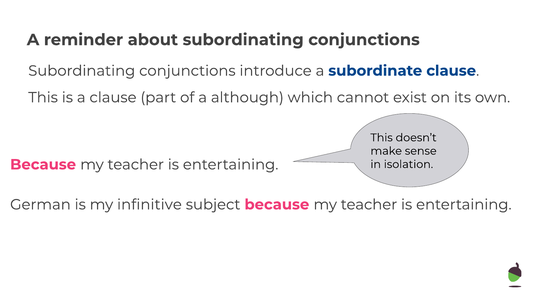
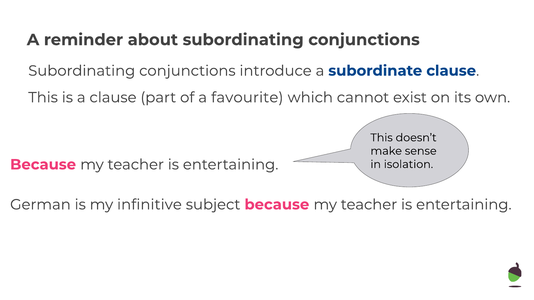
although: although -> favourite
